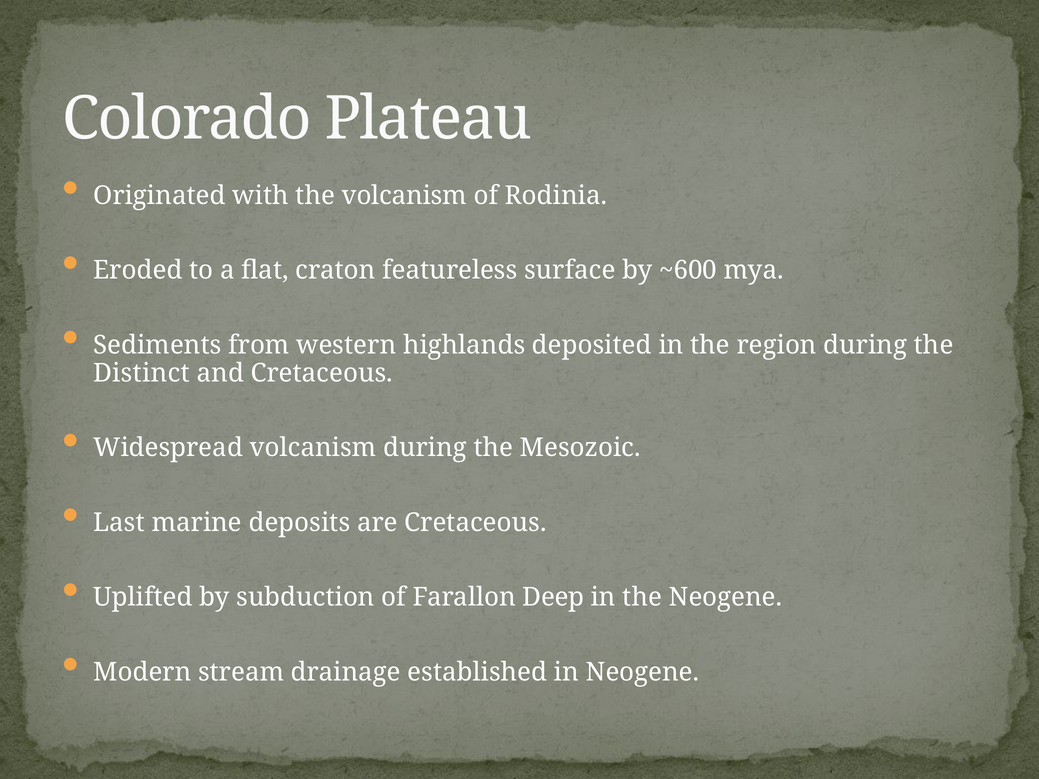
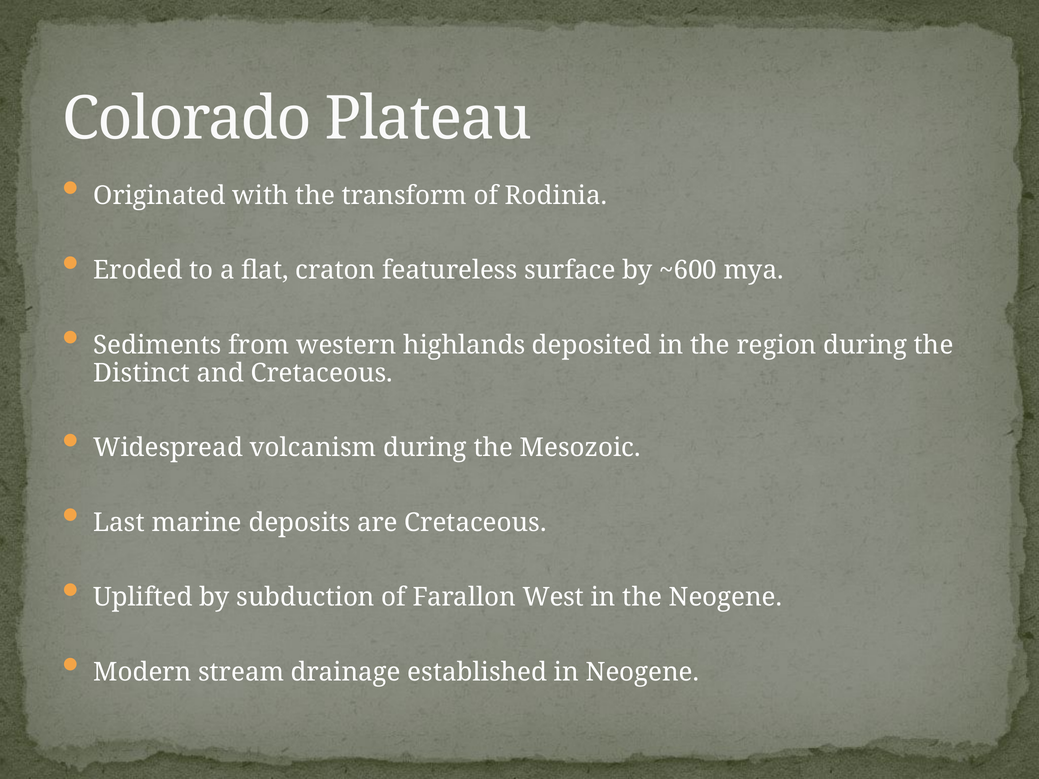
the volcanism: volcanism -> transform
Deep: Deep -> West
